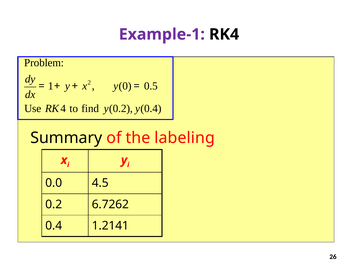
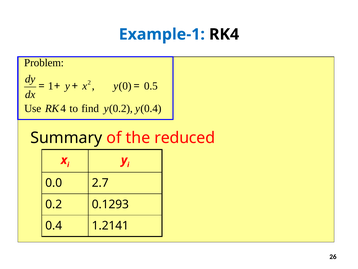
Example-1 colour: purple -> blue
labeling: labeling -> reduced
4.5: 4.5 -> 2.7
6.7262: 6.7262 -> 0.1293
